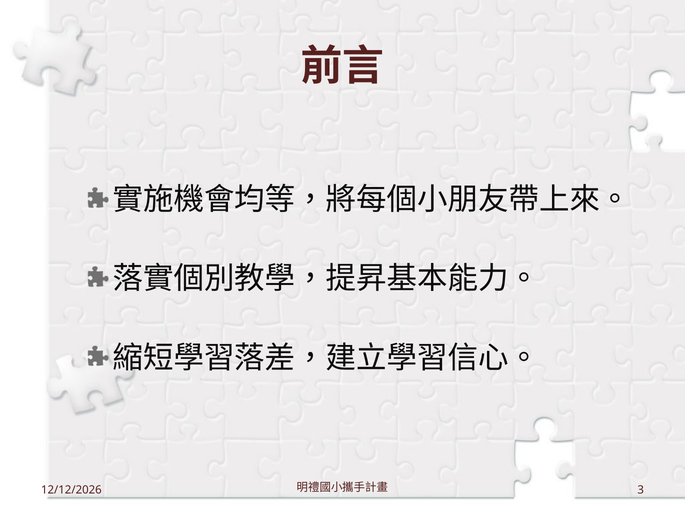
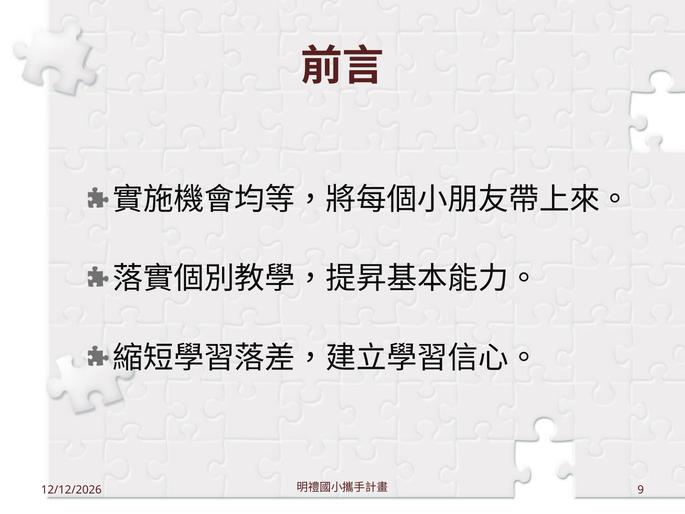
3: 3 -> 9
